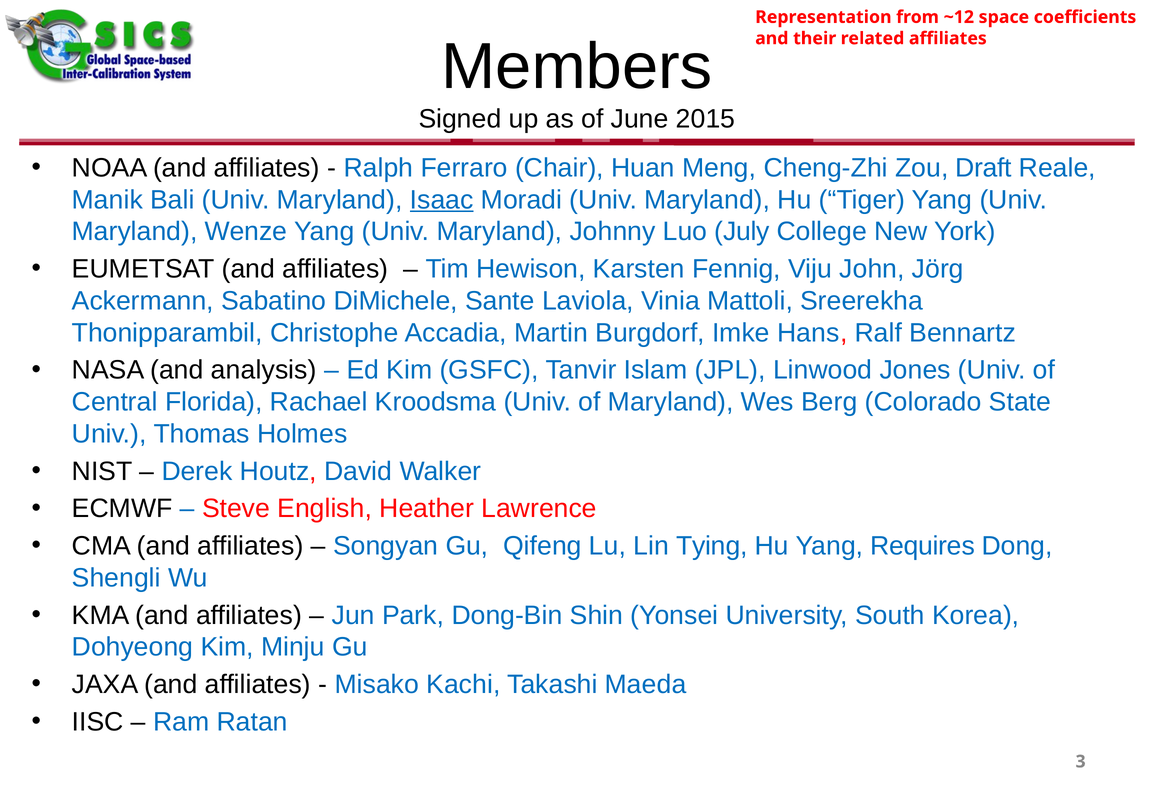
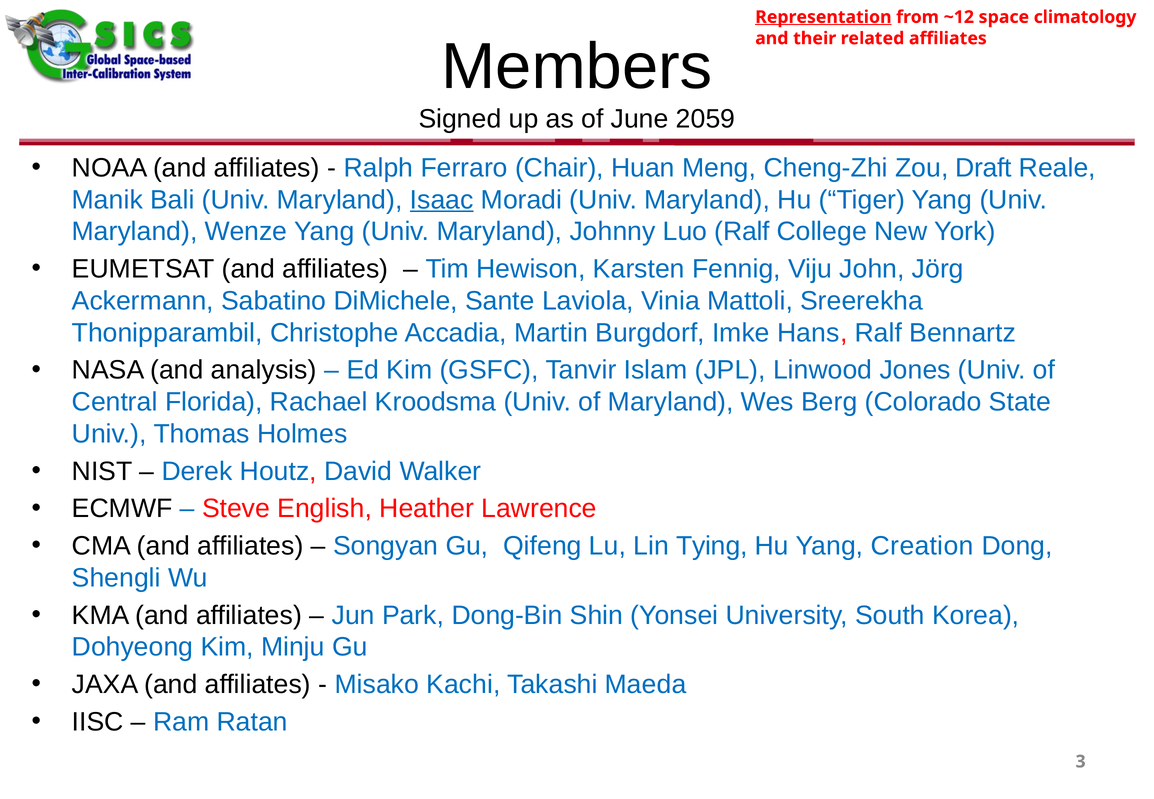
Representation underline: none -> present
coefficients: coefficients -> climatology
2015: 2015 -> 2059
Luo July: July -> Ralf
Requires: Requires -> Creation
